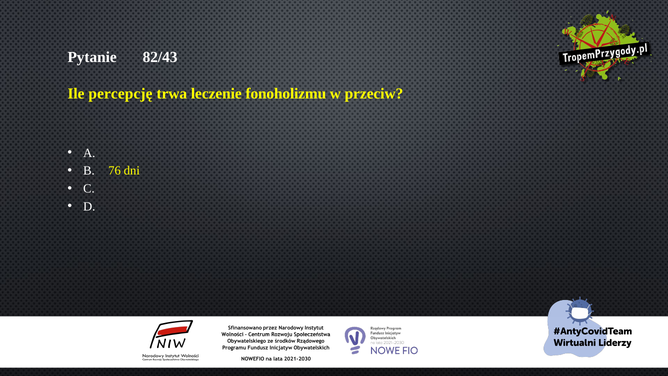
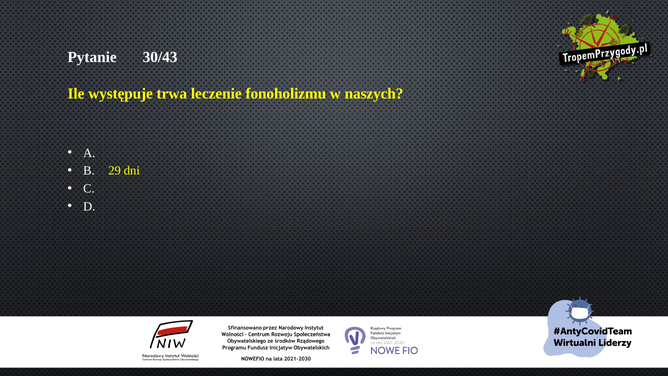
82/43: 82/43 -> 30/43
percepcję: percepcję -> występuje
przeciw: przeciw -> naszych
76: 76 -> 29
